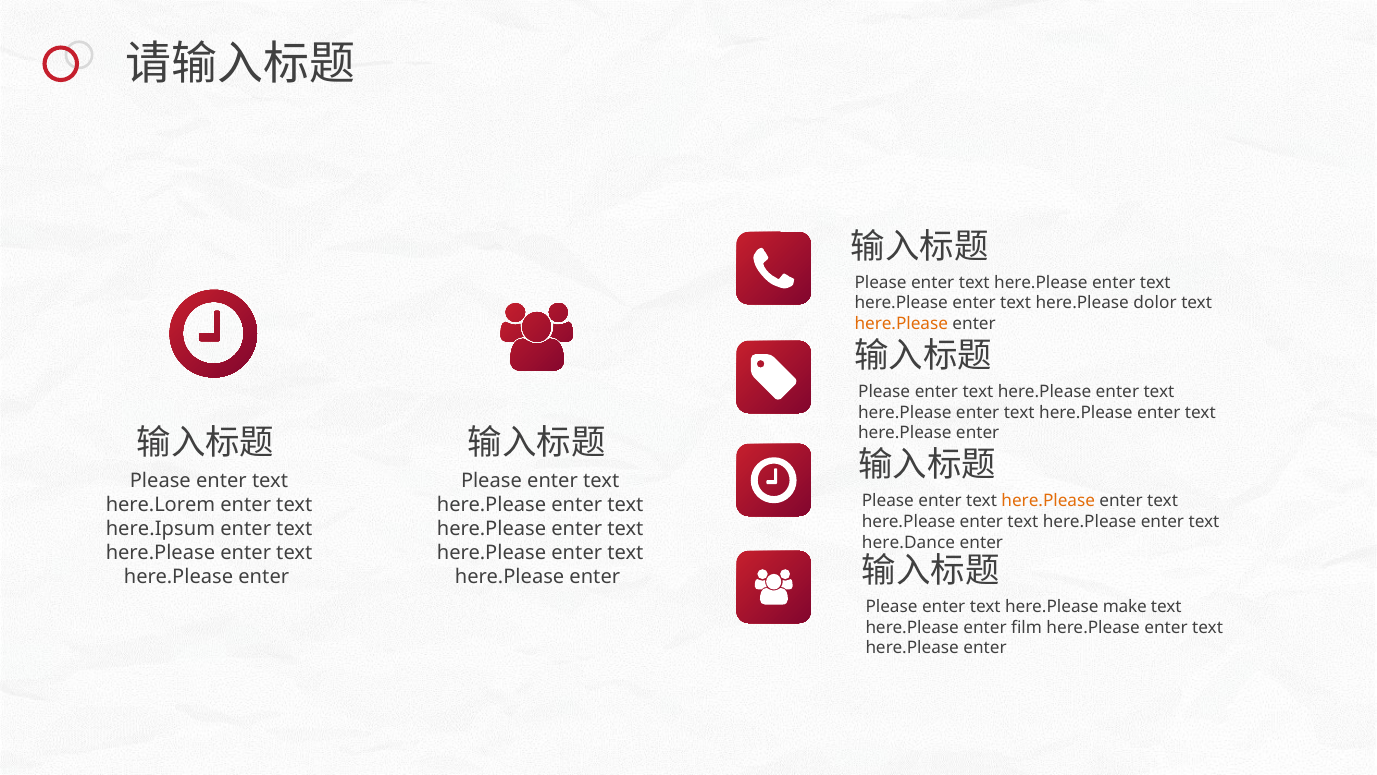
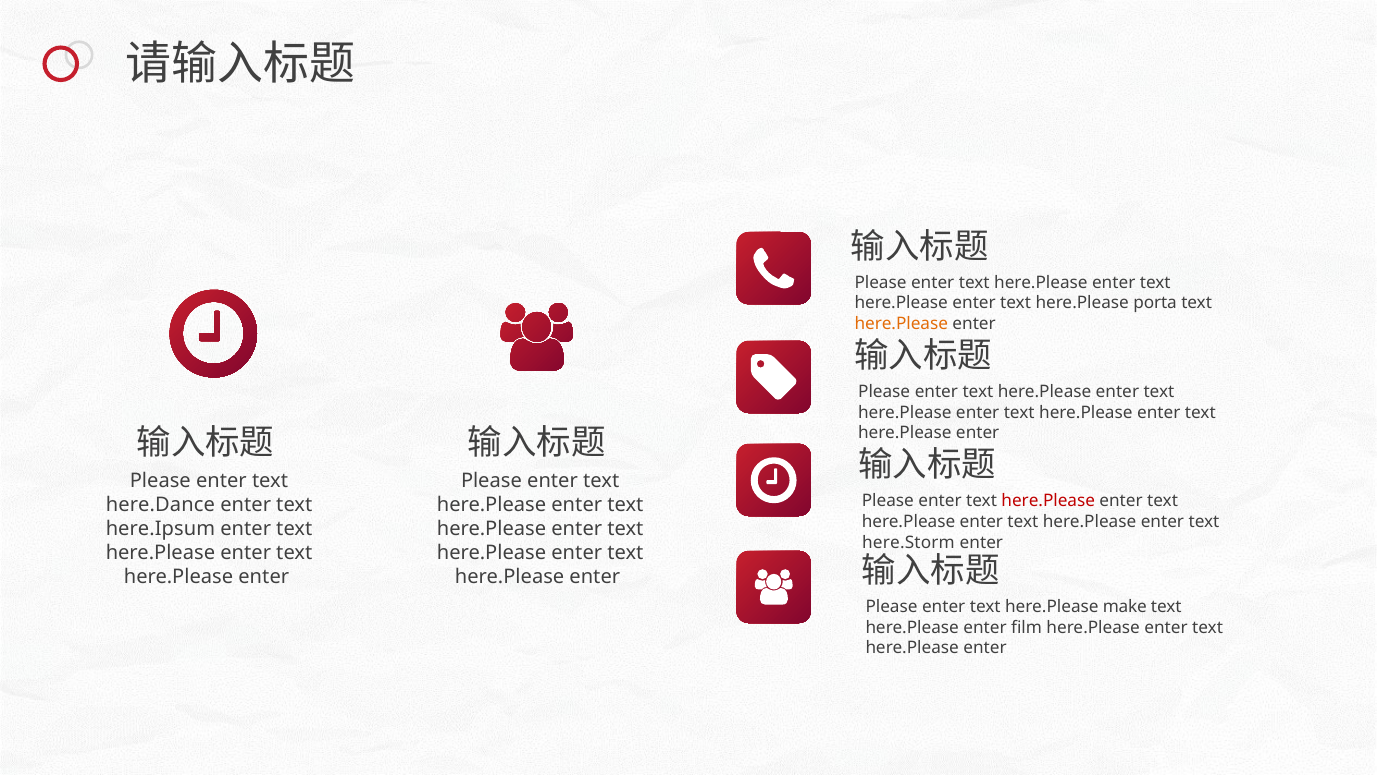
dolor: dolor -> porta
here.Please at (1048, 501) colour: orange -> red
here.Lorem: here.Lorem -> here.Dance
here.Dance: here.Dance -> here.Storm
